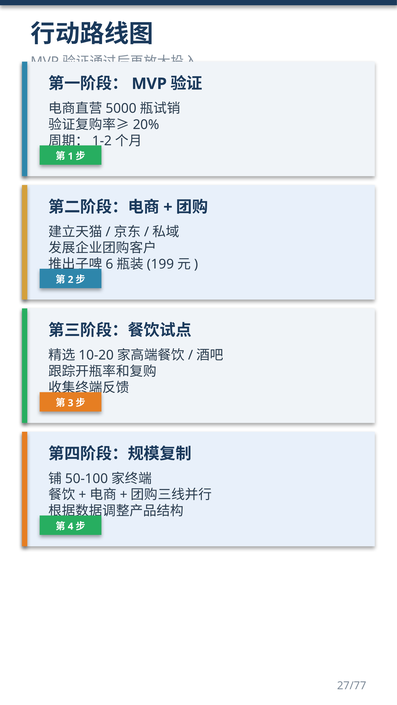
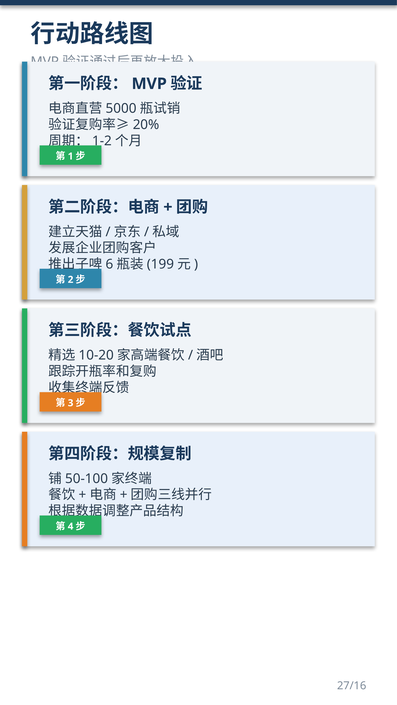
27/77: 27/77 -> 27/16
